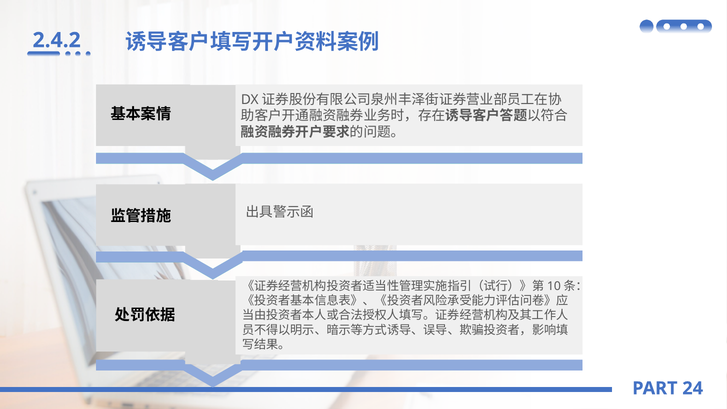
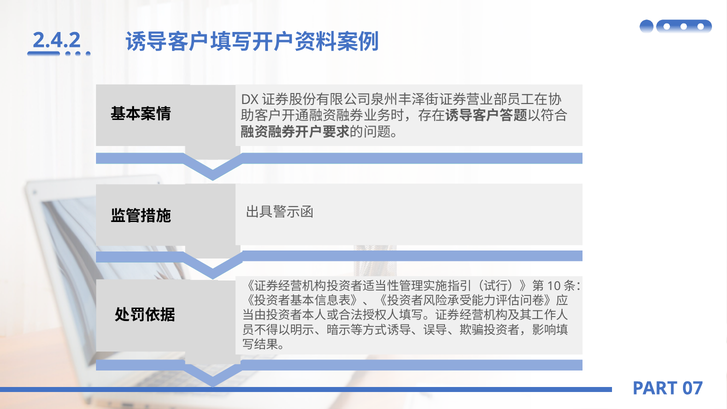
24: 24 -> 07
